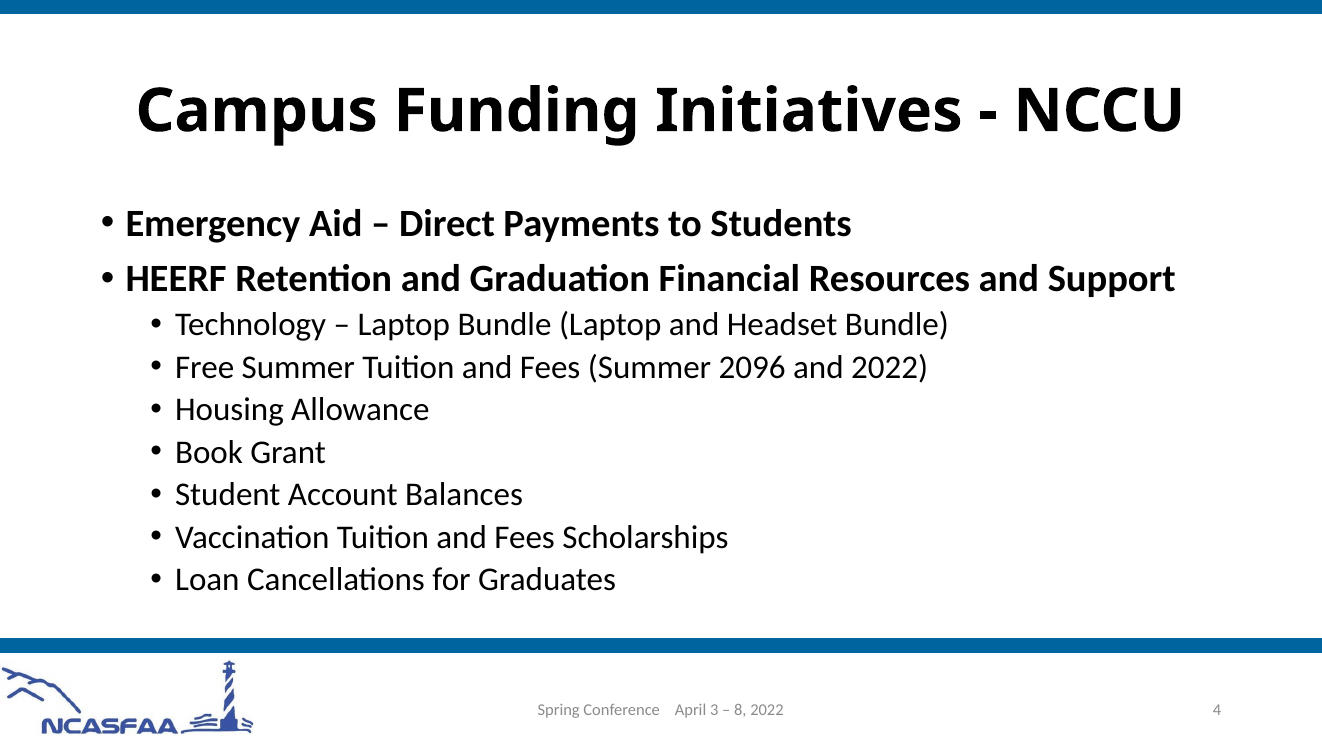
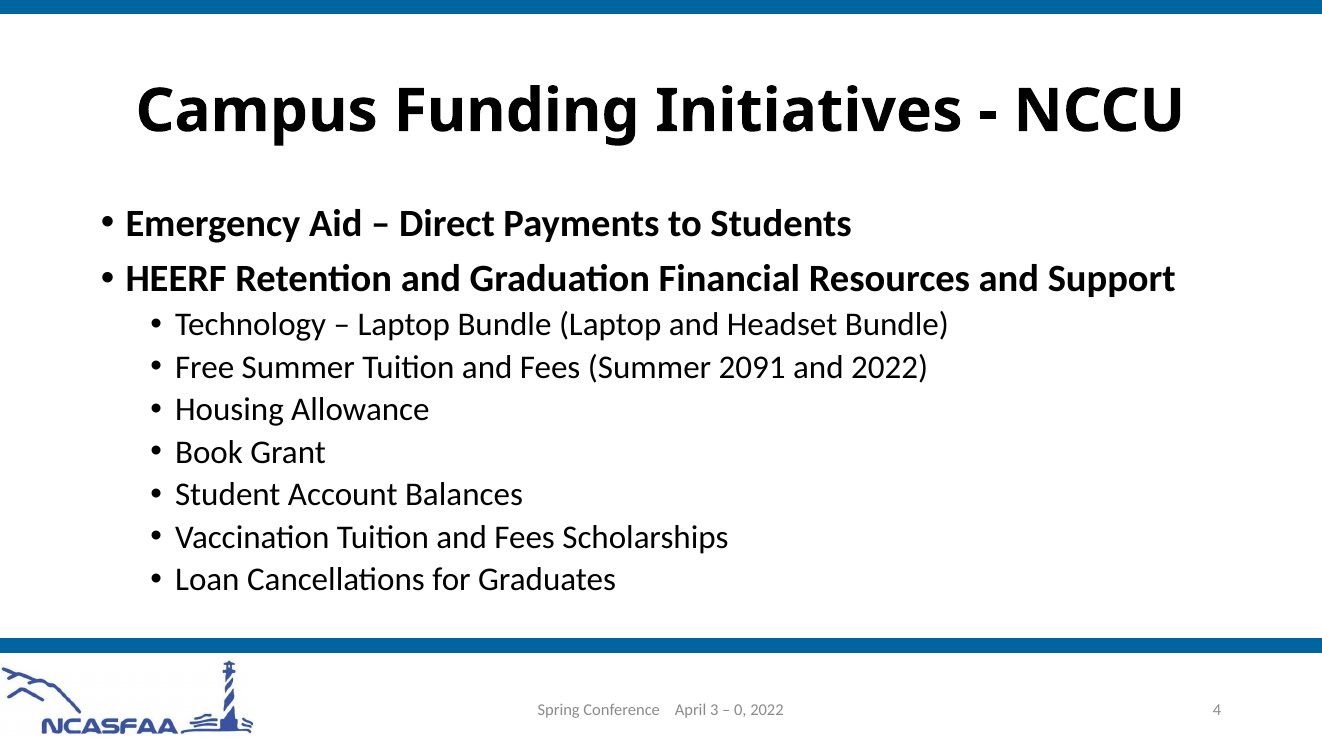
2096: 2096 -> 2091
8: 8 -> 0
